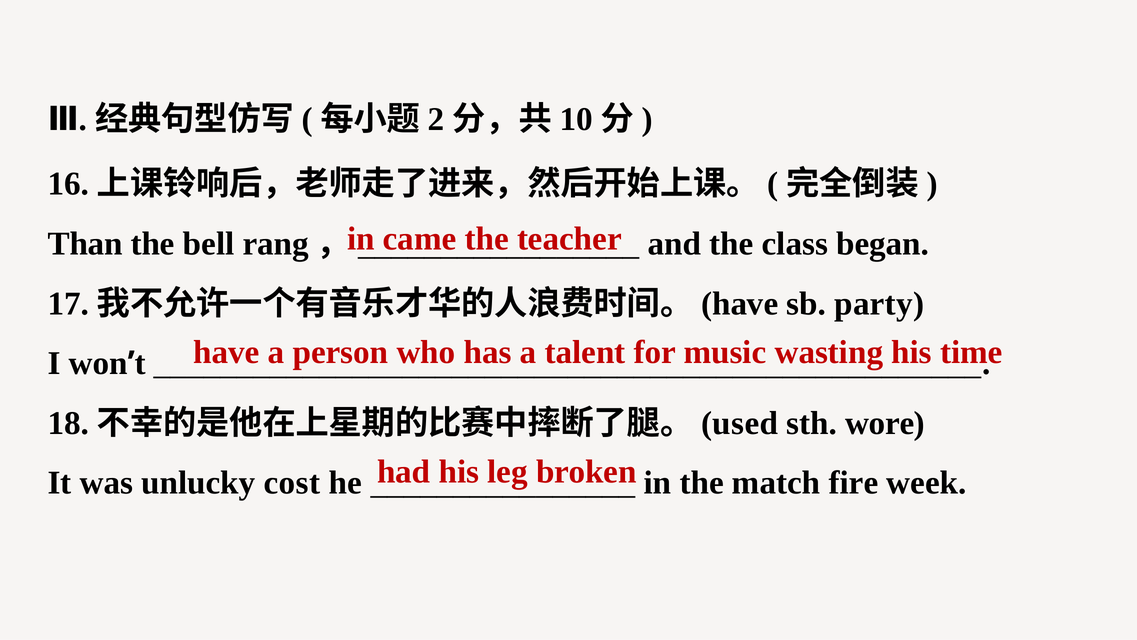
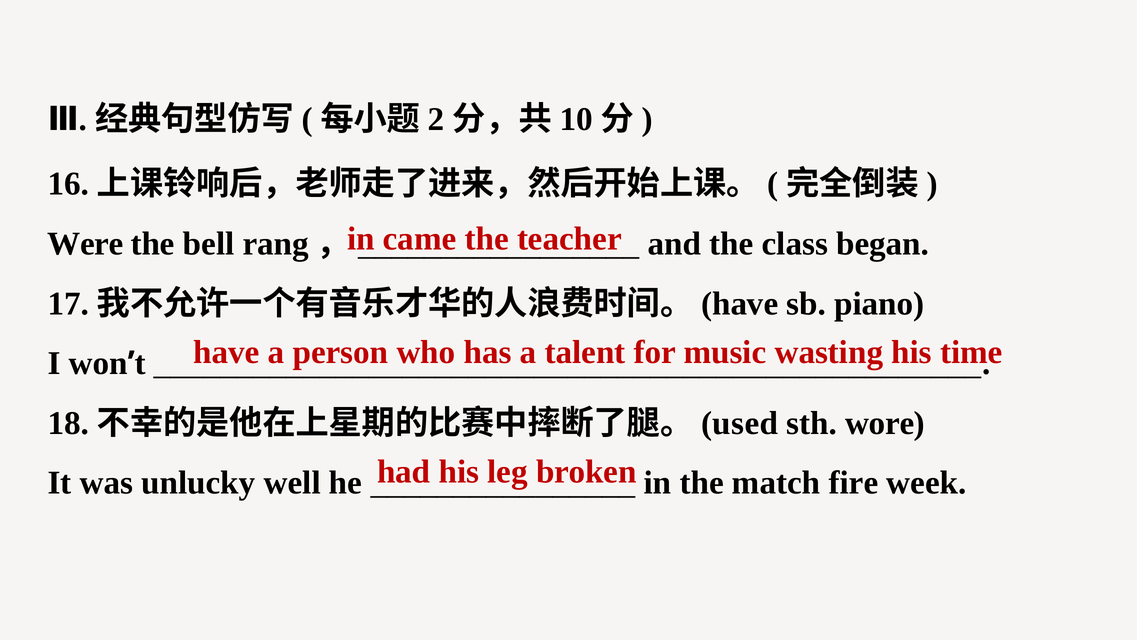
Than: Than -> Were
party: party -> piano
cost: cost -> well
